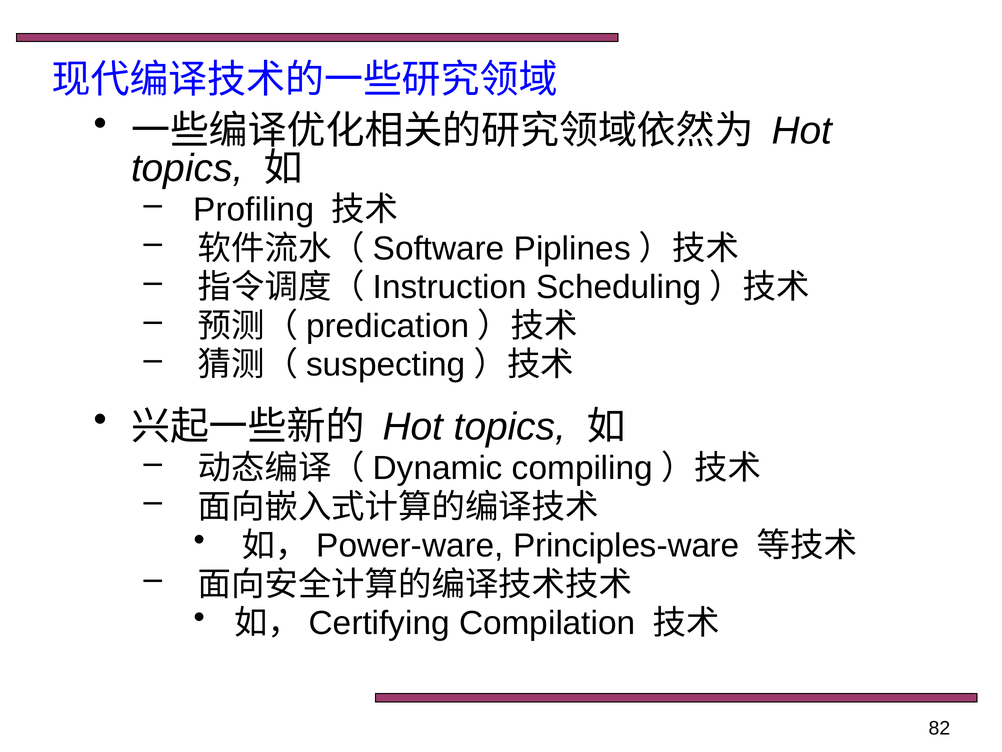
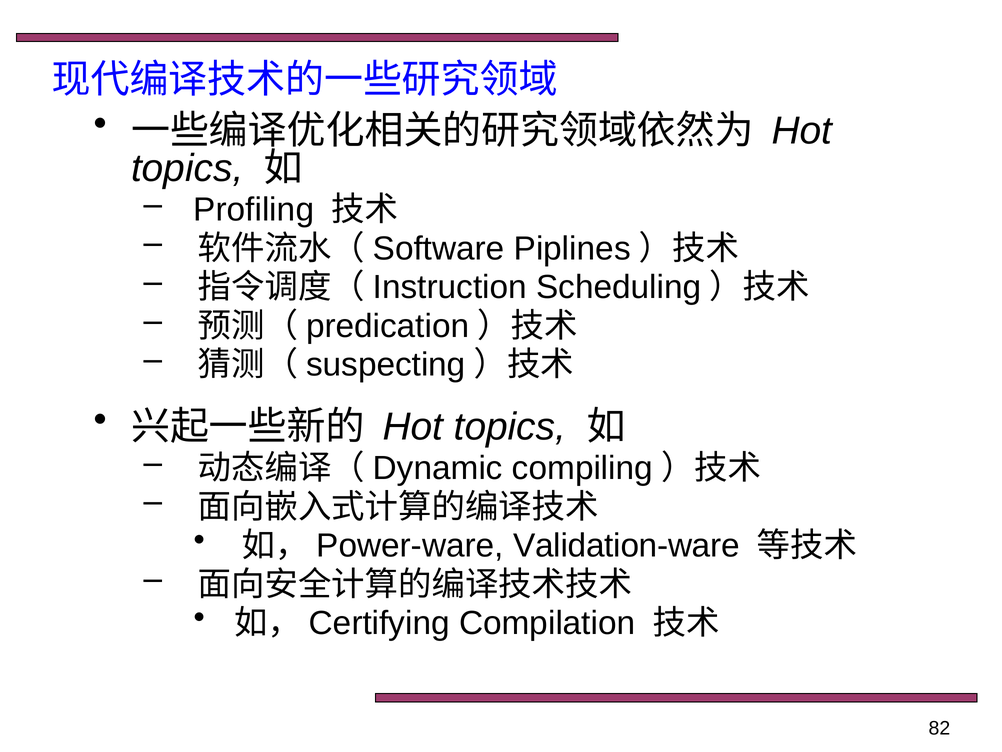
Principles-ware: Principles-ware -> Validation-ware
